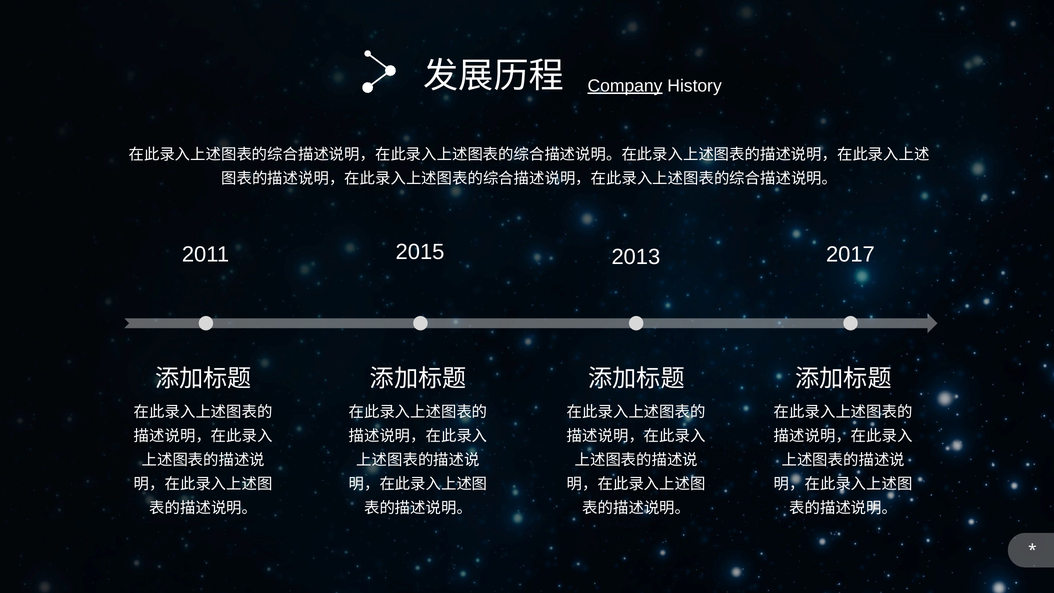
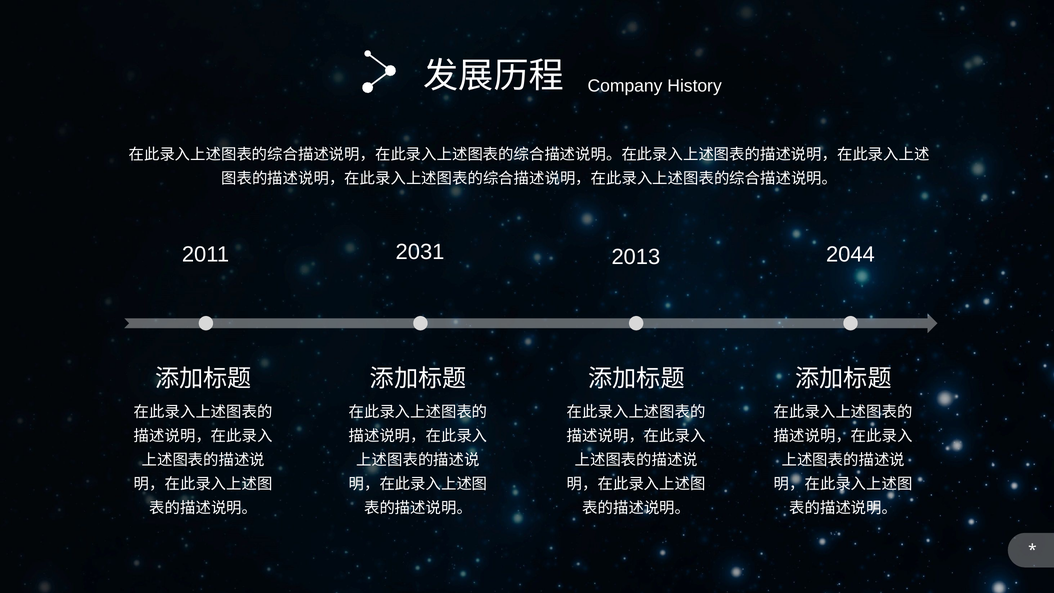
Company underline: present -> none
2015: 2015 -> 2031
2017: 2017 -> 2044
